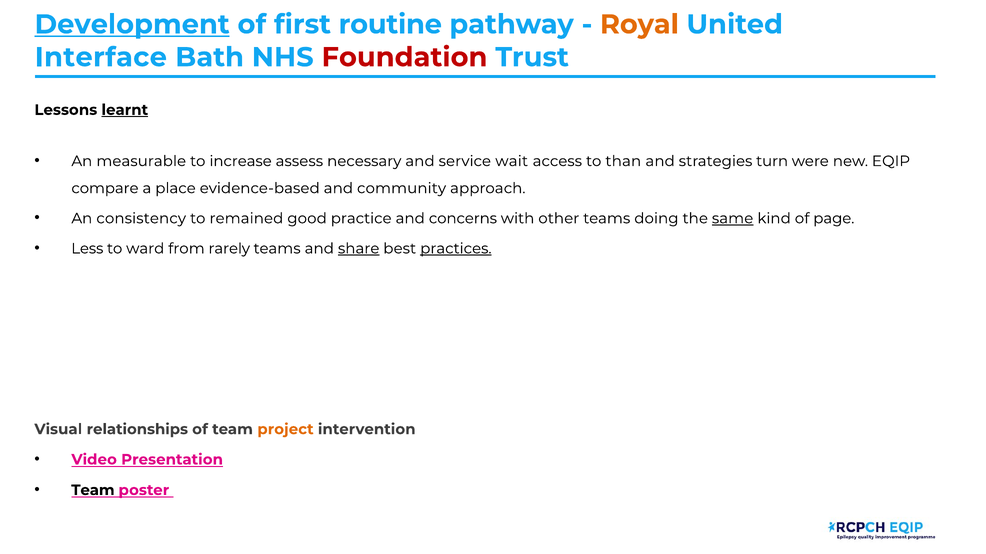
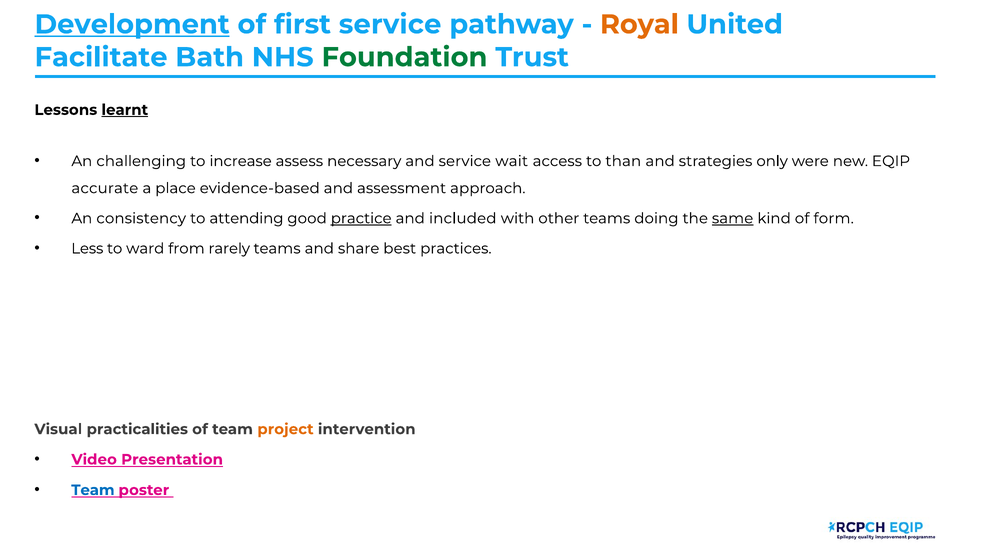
first routine: routine -> service
Interface: Interface -> Facilitate
Foundation colour: red -> green
measurable: measurable -> challenging
turn: turn -> only
compare: compare -> accurate
community: community -> assessment
remained: remained -> attending
practice underline: none -> present
concerns: concerns -> included
page: page -> form
share underline: present -> none
practices underline: present -> none
relationships: relationships -> practicalities
Team at (93, 491) colour: black -> blue
